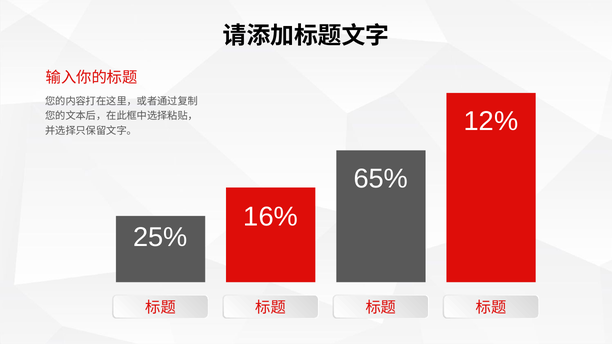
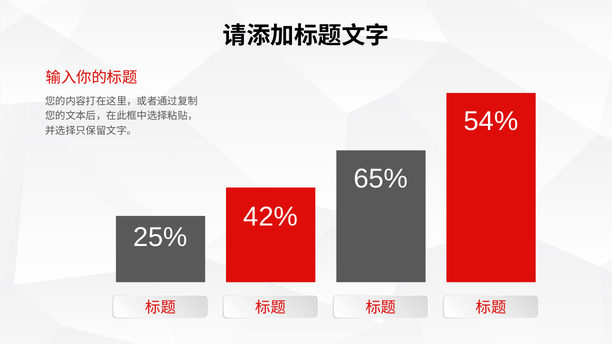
12%: 12% -> 54%
16%: 16% -> 42%
